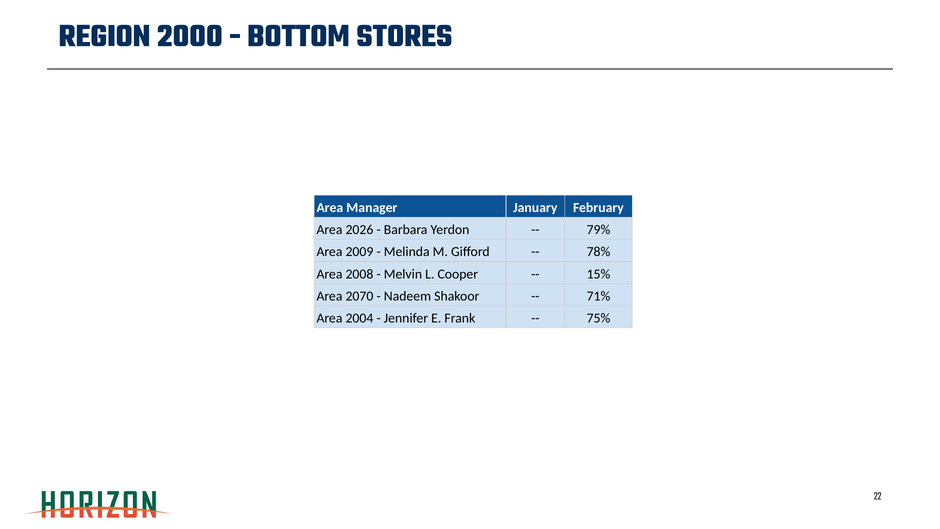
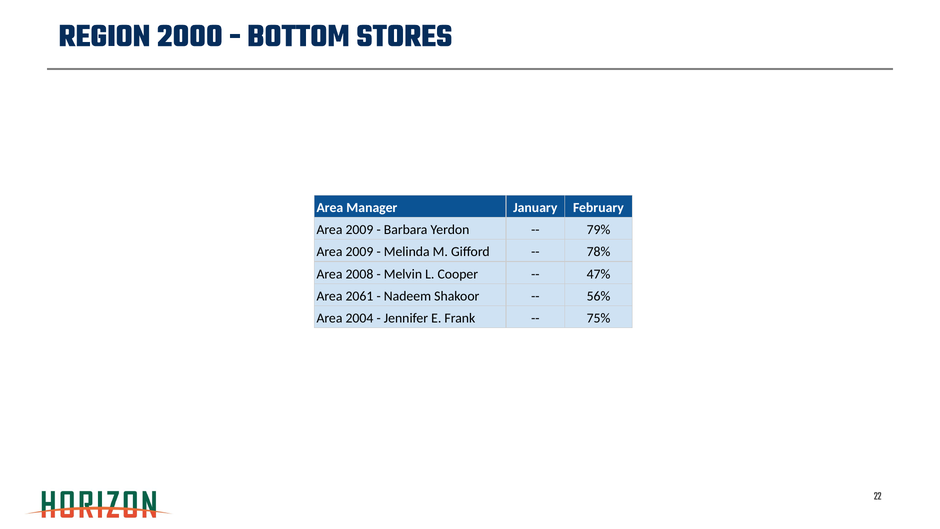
2026 at (359, 230): 2026 -> 2009
15%: 15% -> 47%
2070: 2070 -> 2061
71%: 71% -> 56%
